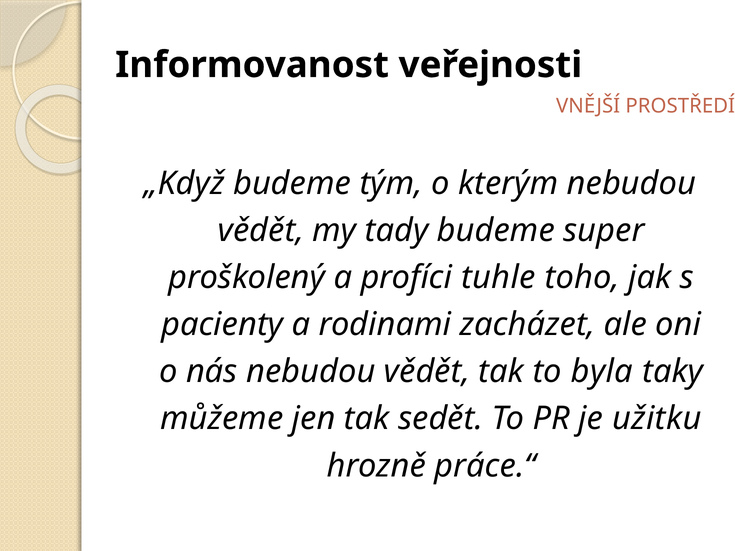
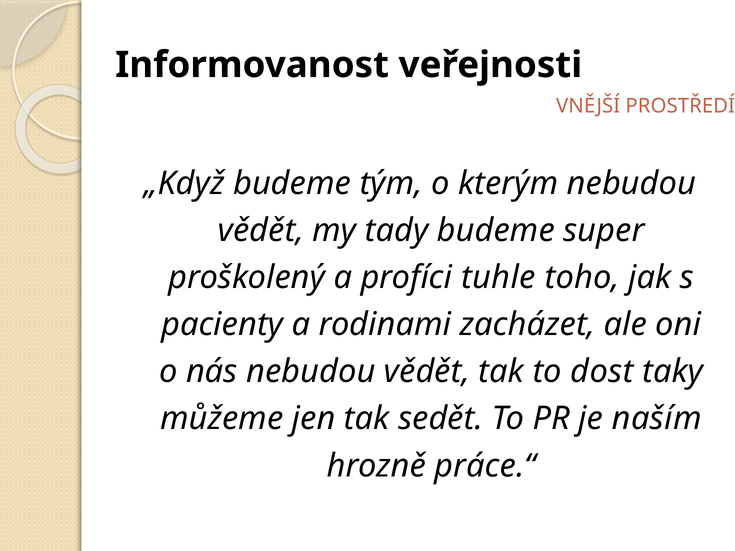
byla: byla -> dost
užitku: užitku -> naším
